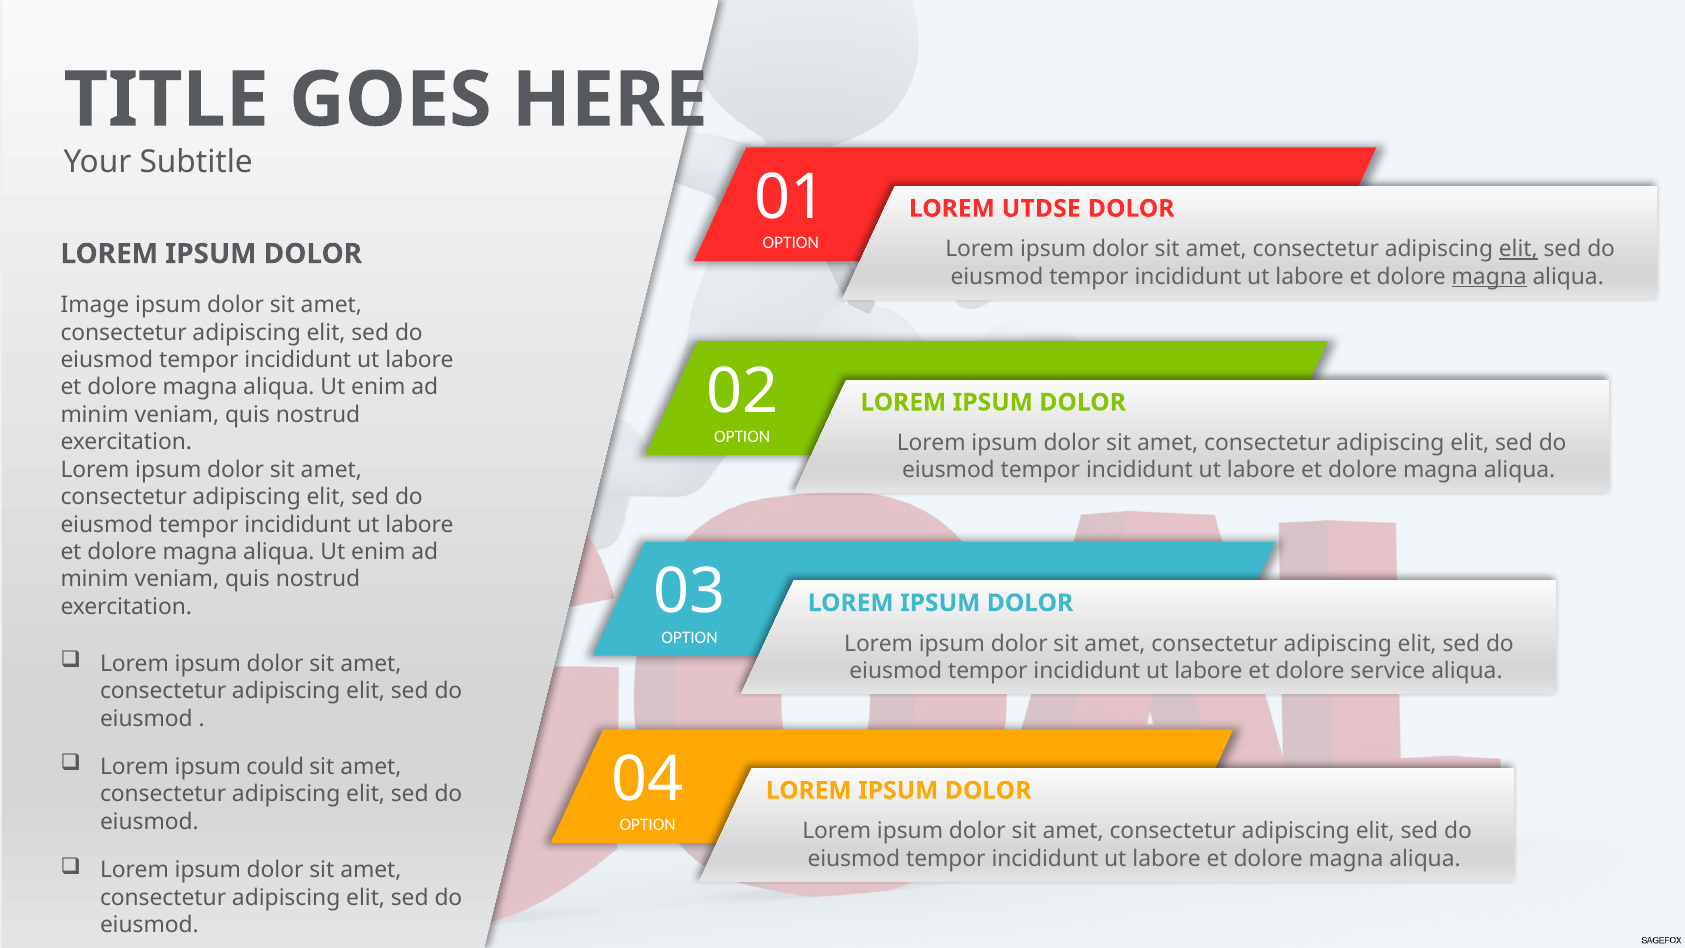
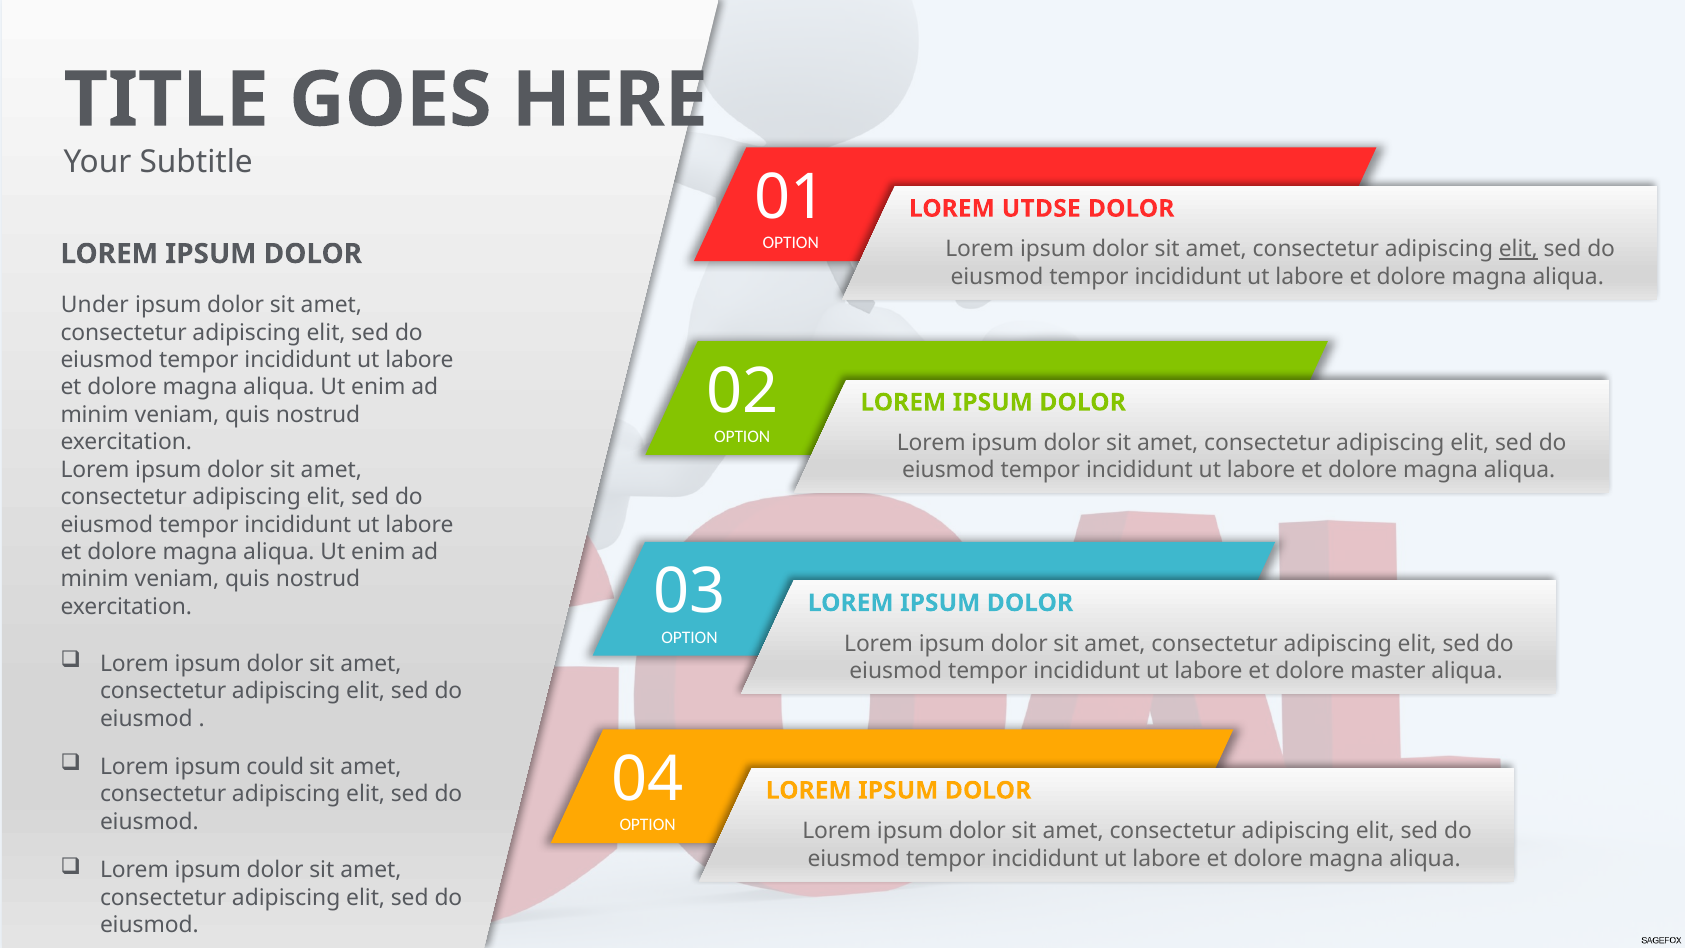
magna at (1489, 277) underline: present -> none
Image: Image -> Under
service: service -> master
